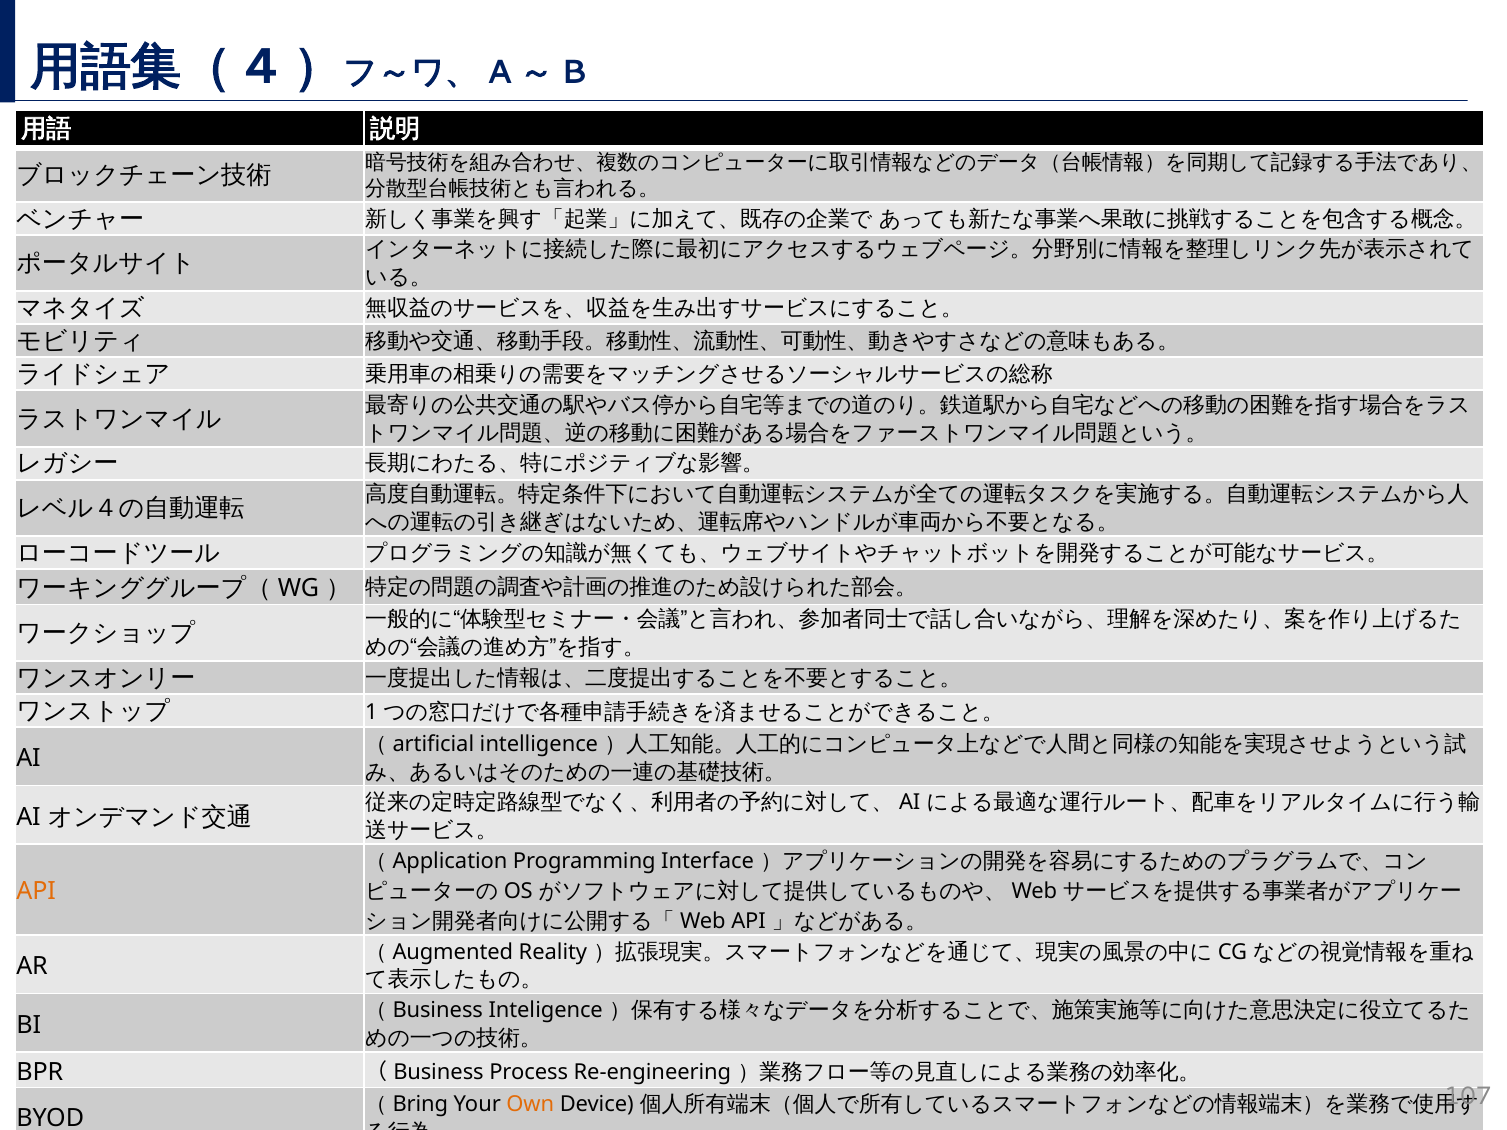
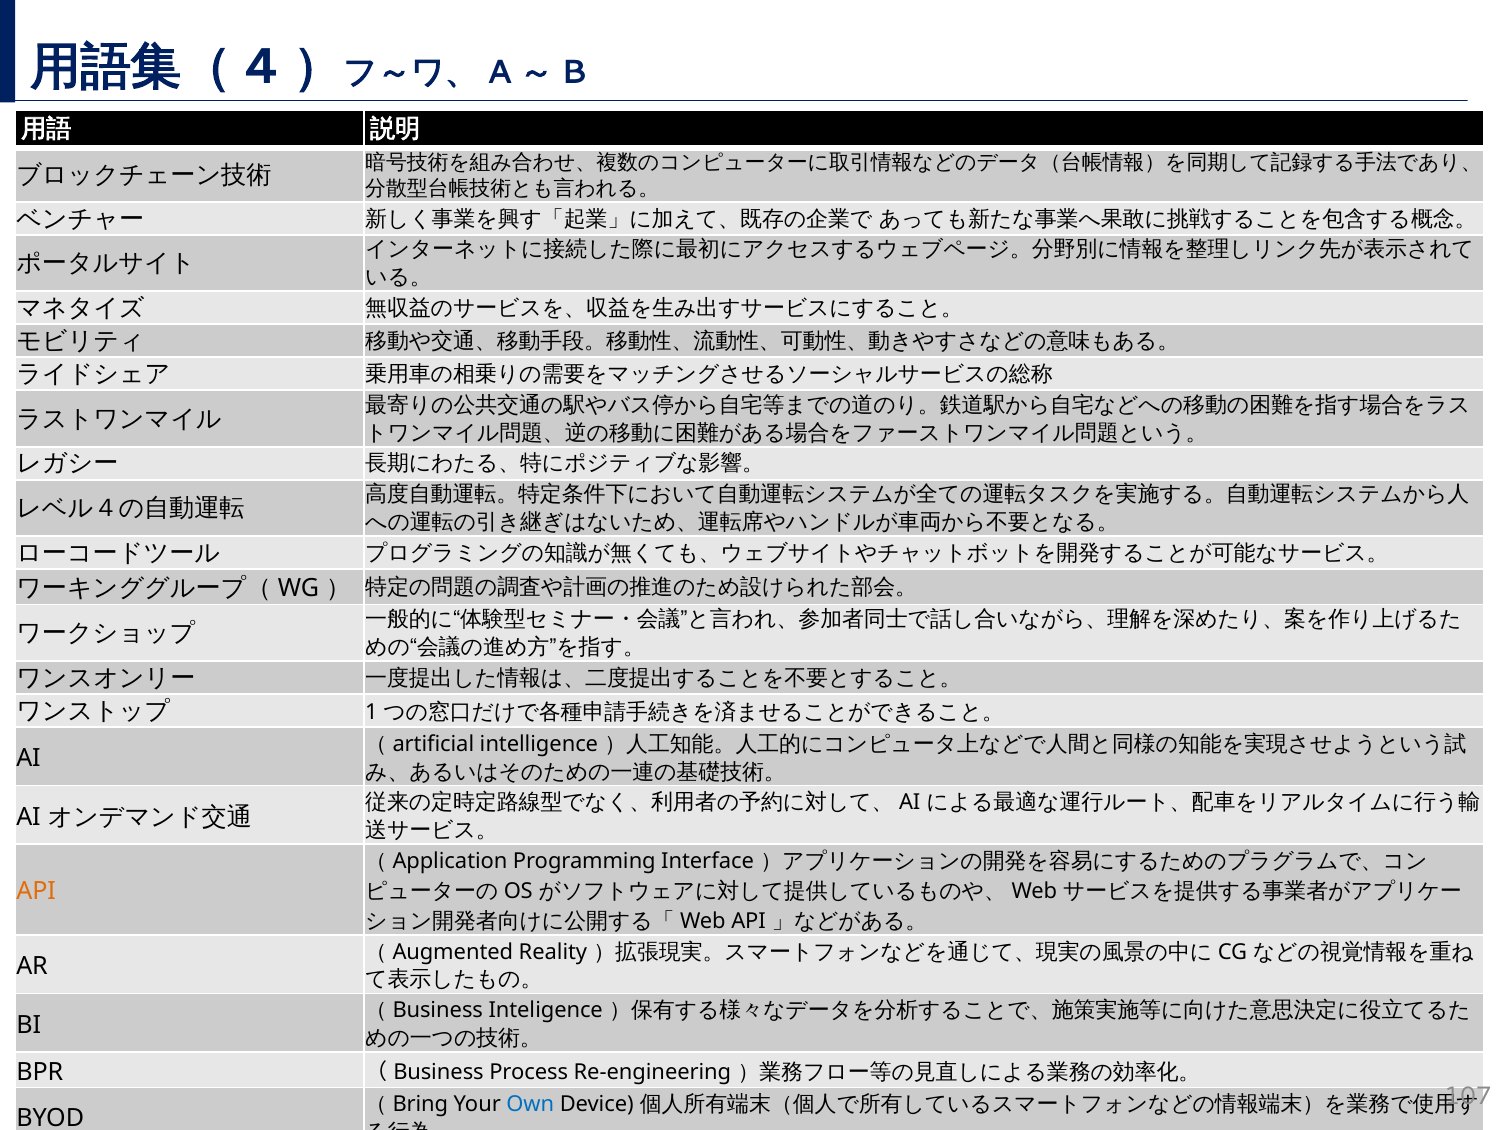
Own colour: orange -> blue
